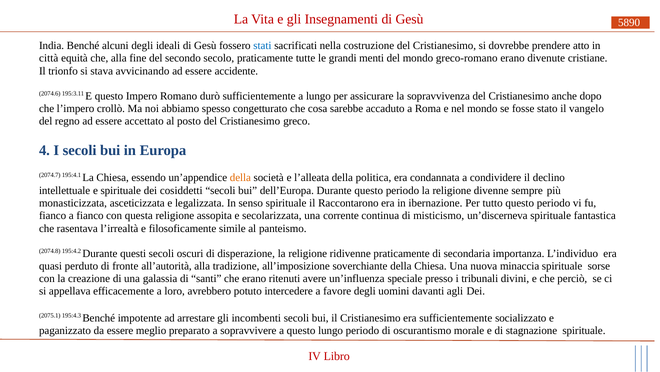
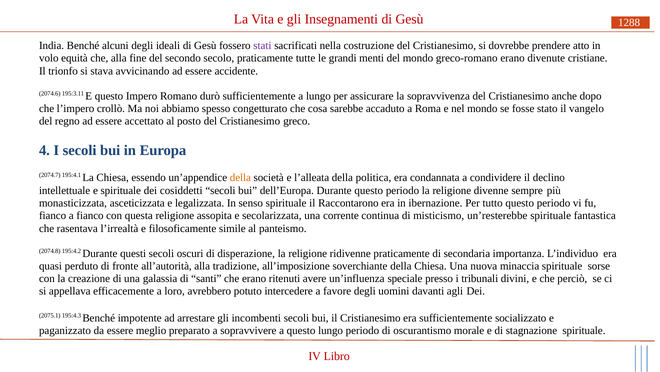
5890: 5890 -> 1288
stati colour: blue -> purple
città: città -> volo
un’discerneva: un’discerneva -> un’resterebbe
